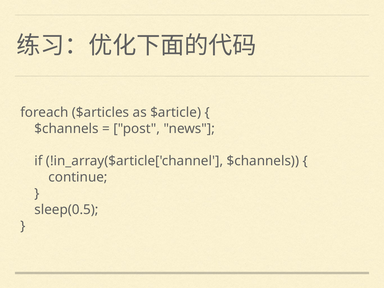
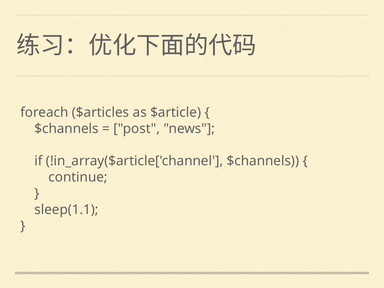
sleep(0.5: sleep(0.5 -> sleep(1.1
